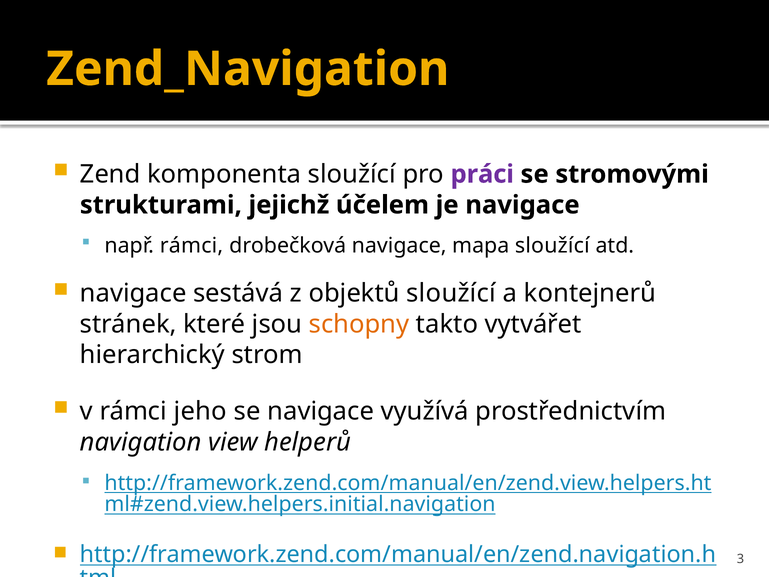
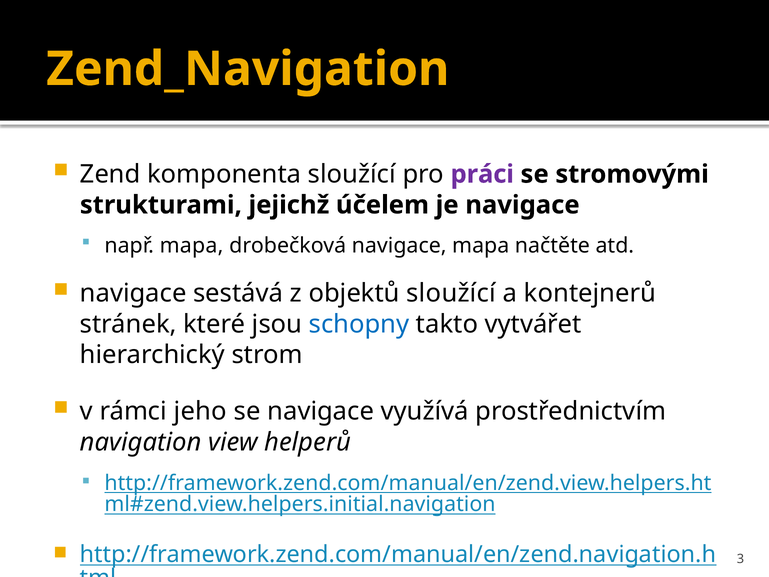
např rámci: rámci -> mapa
mapa sloužící: sloužící -> načtěte
schopny colour: orange -> blue
